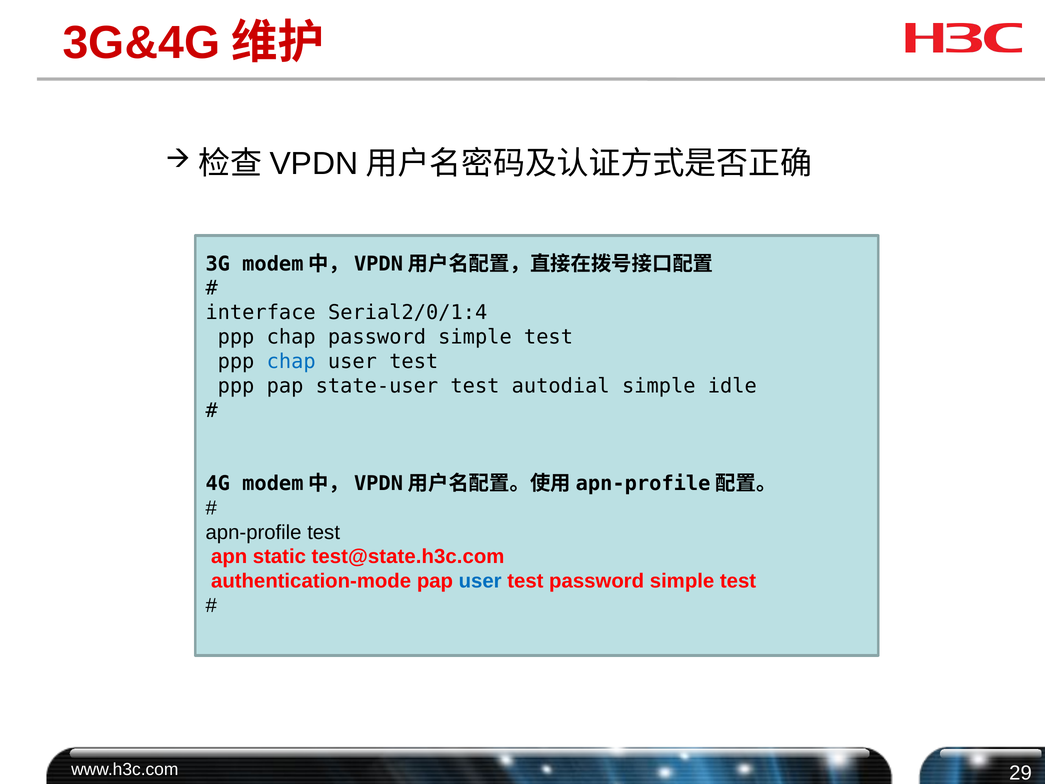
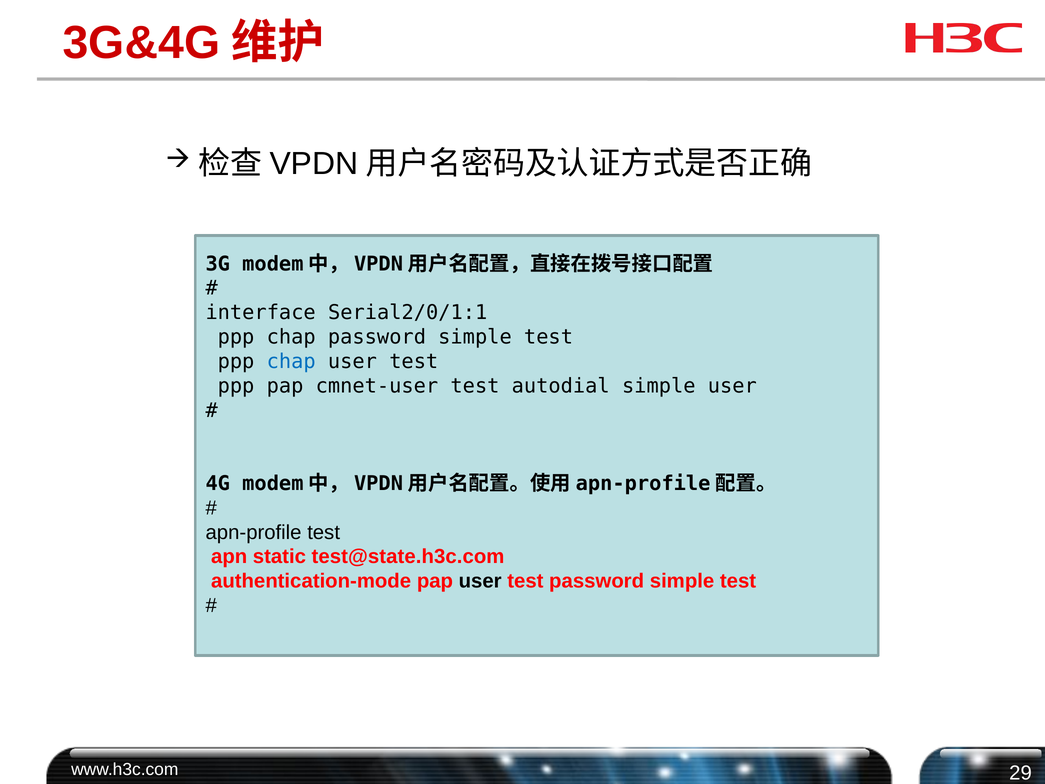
Serial2/0/1:4: Serial2/0/1:4 -> Serial2/0/1:1
state-user: state-user -> cmnet-user
simple idle: idle -> user
user at (480, 581) colour: blue -> black
